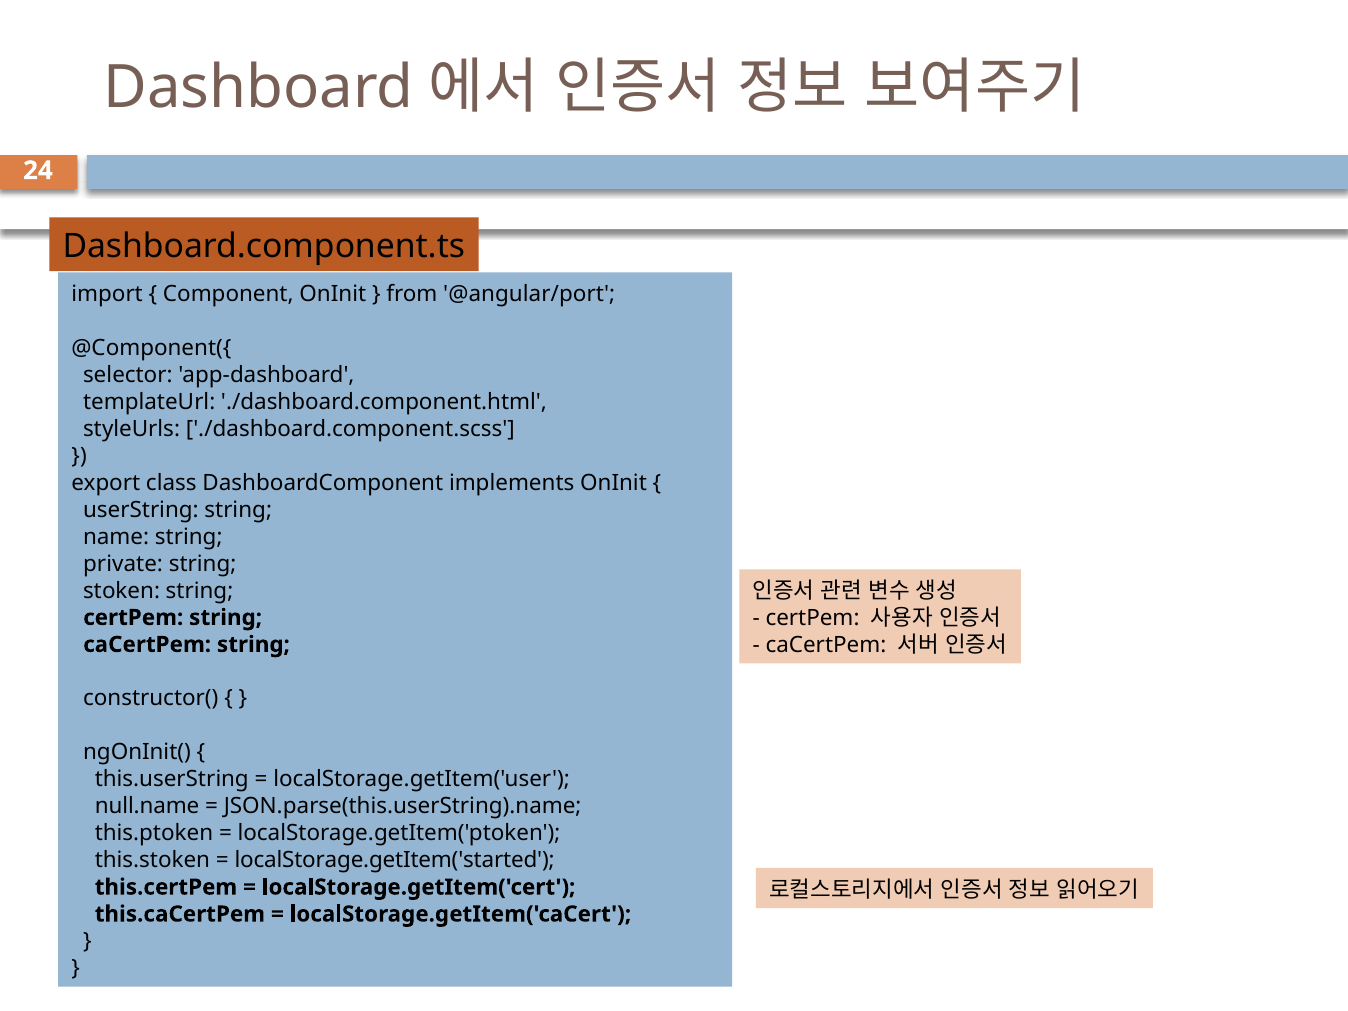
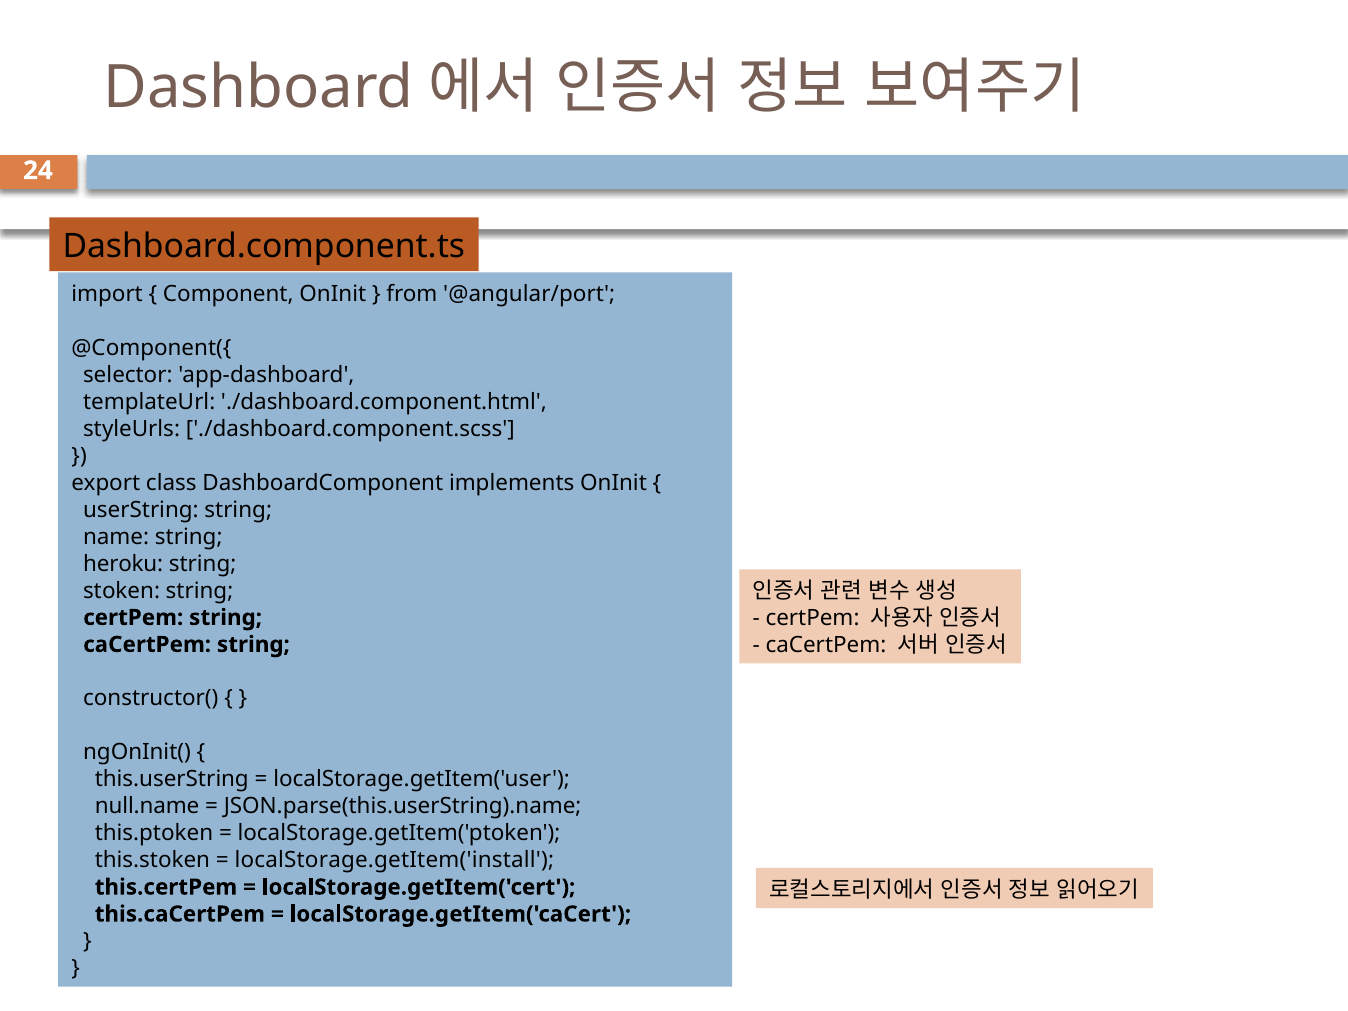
private: private -> heroku
localStorage.getItem('started: localStorage.getItem('started -> localStorage.getItem('install
